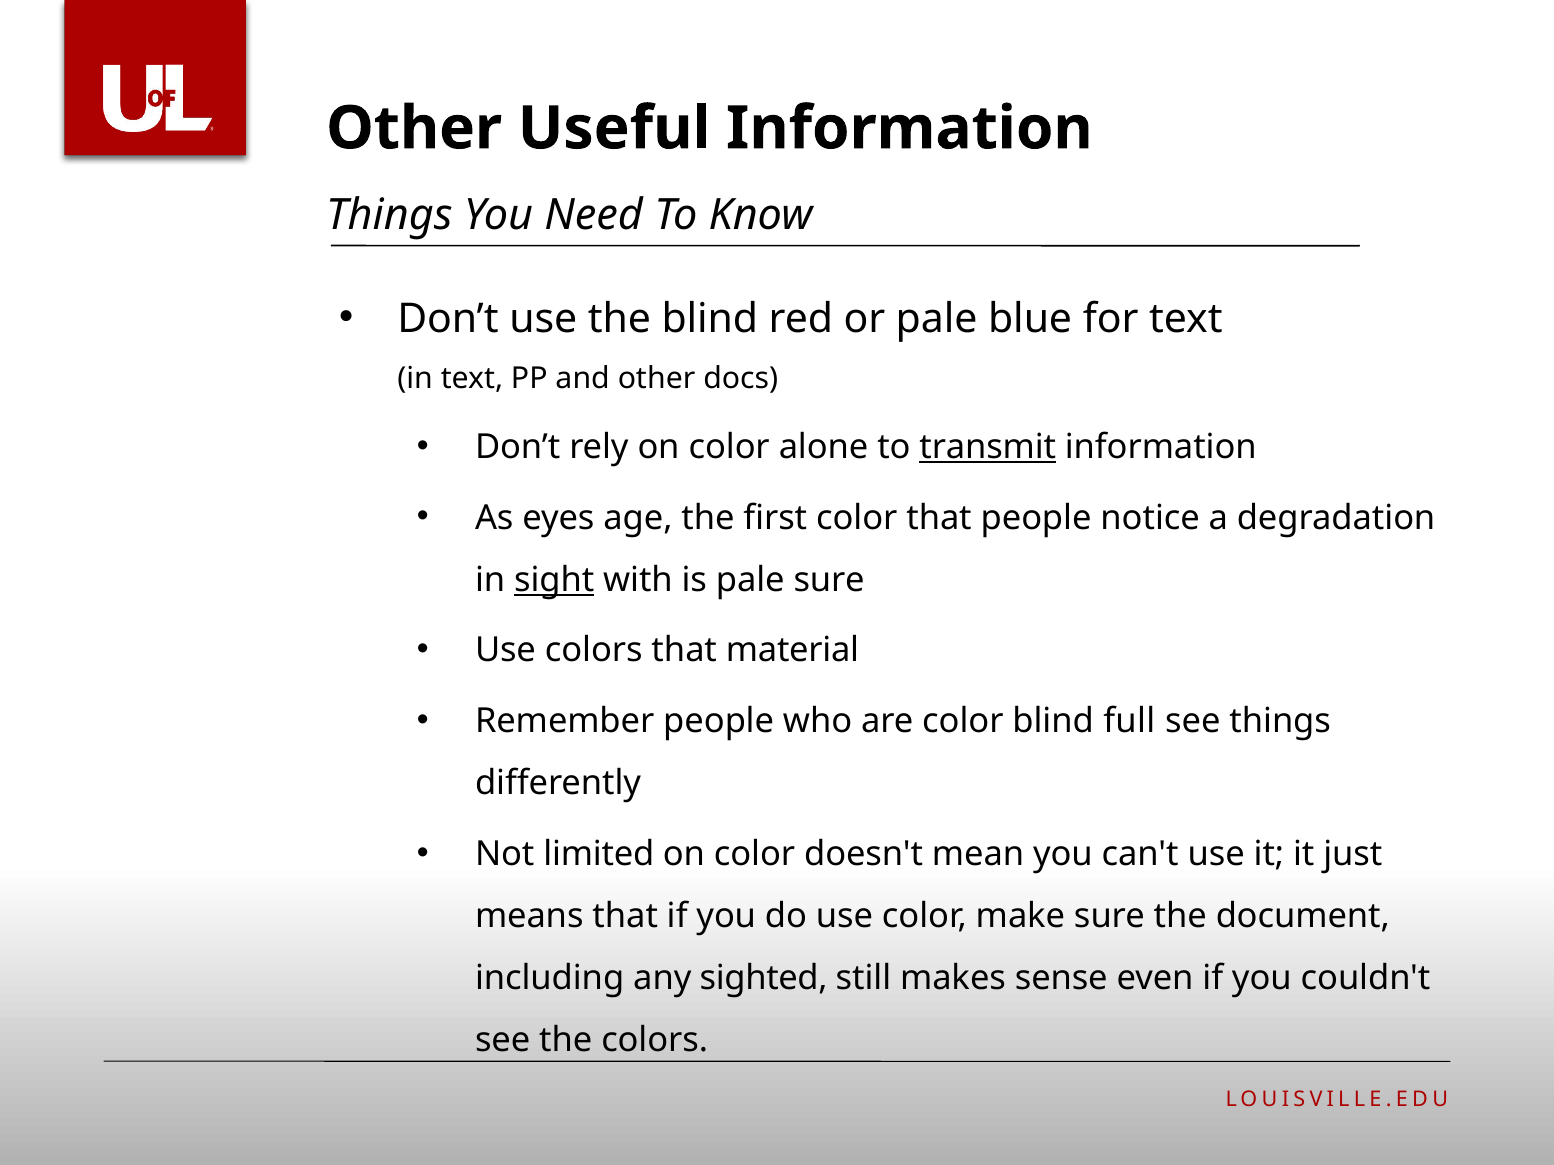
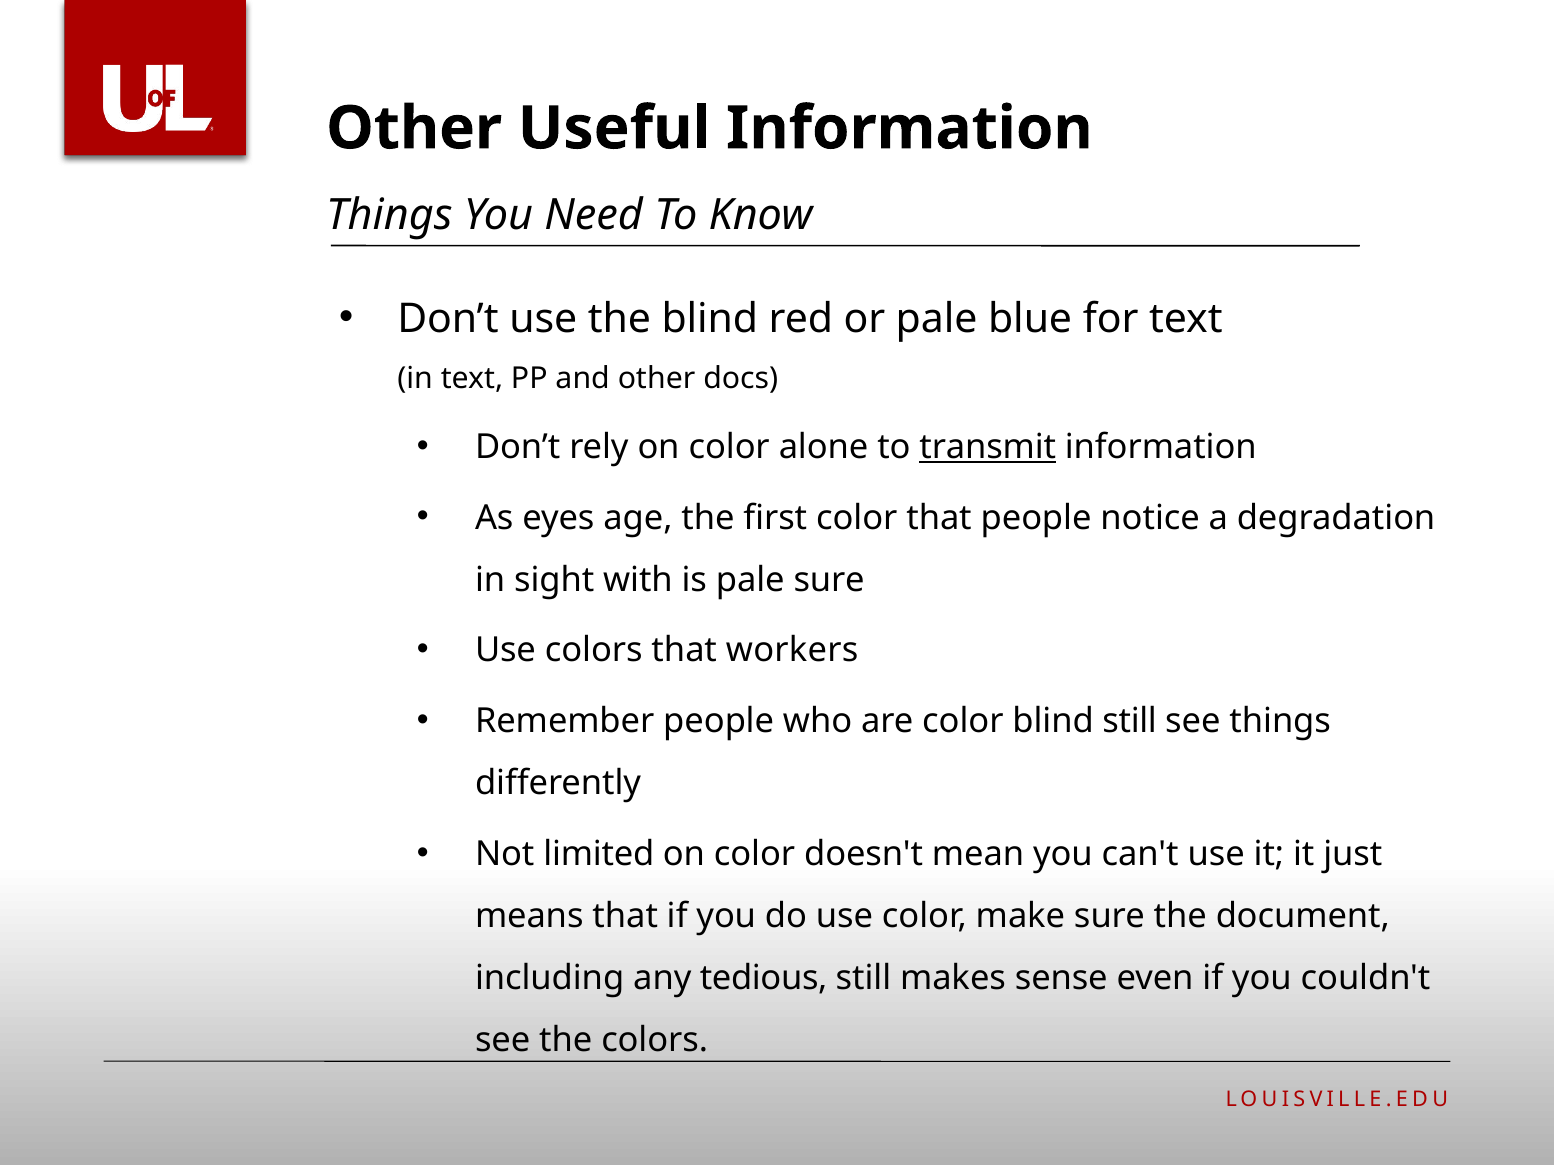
sight underline: present -> none
material: material -> workers
blind full: full -> still
sighted: sighted -> tedious
